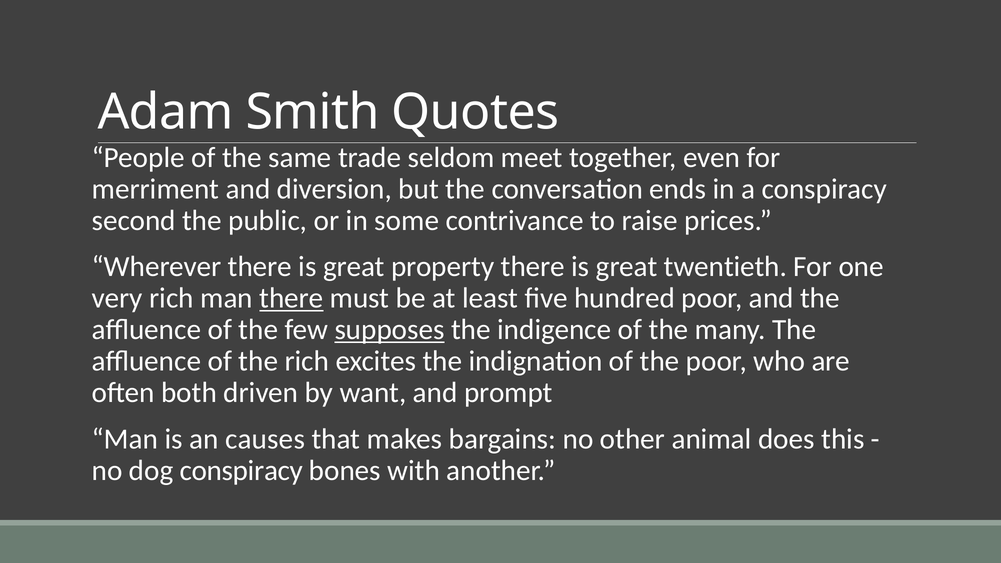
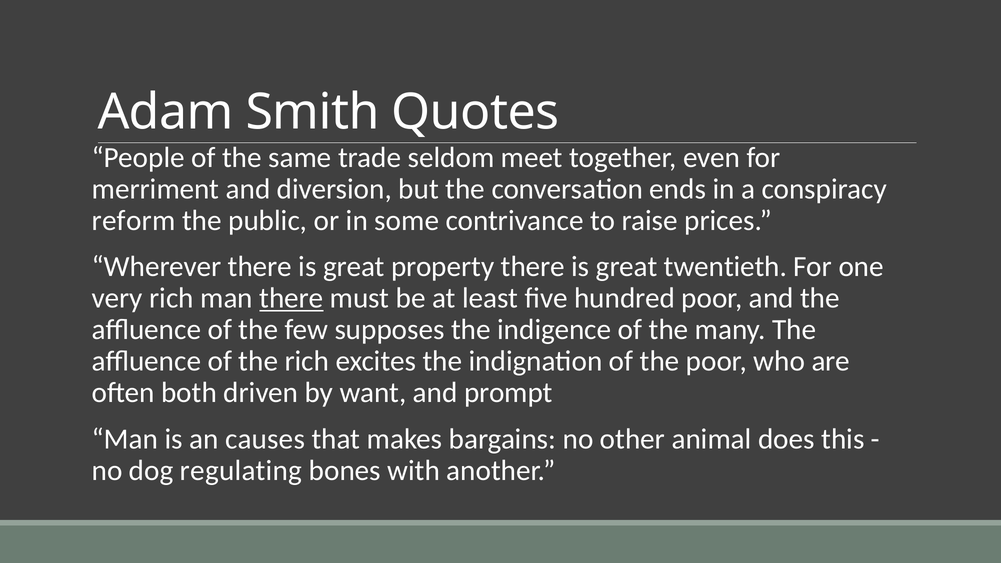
second: second -> reform
supposes underline: present -> none
dog conspiracy: conspiracy -> regulating
